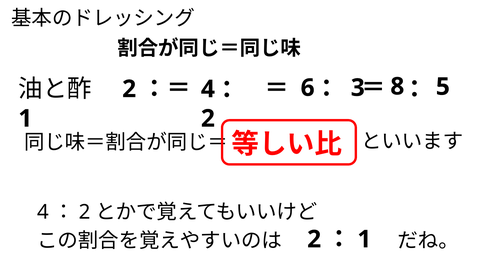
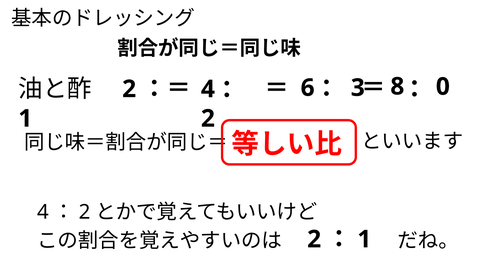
5: 5 -> 0
